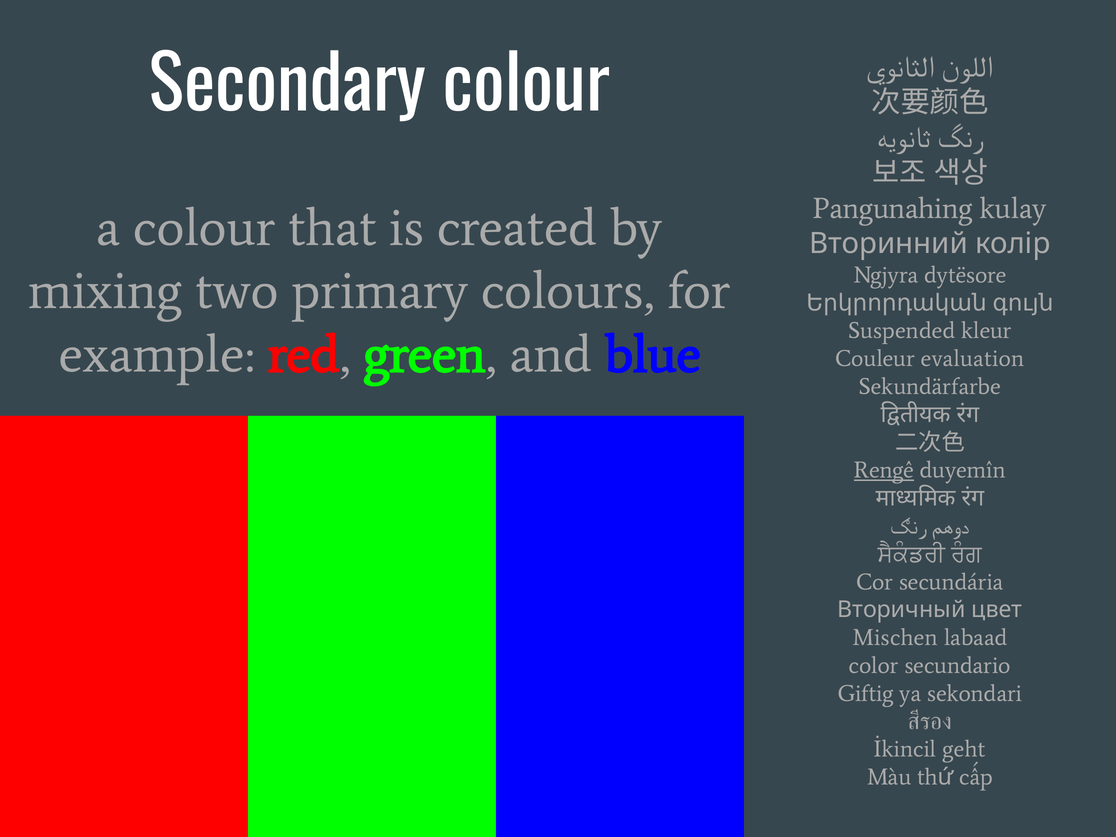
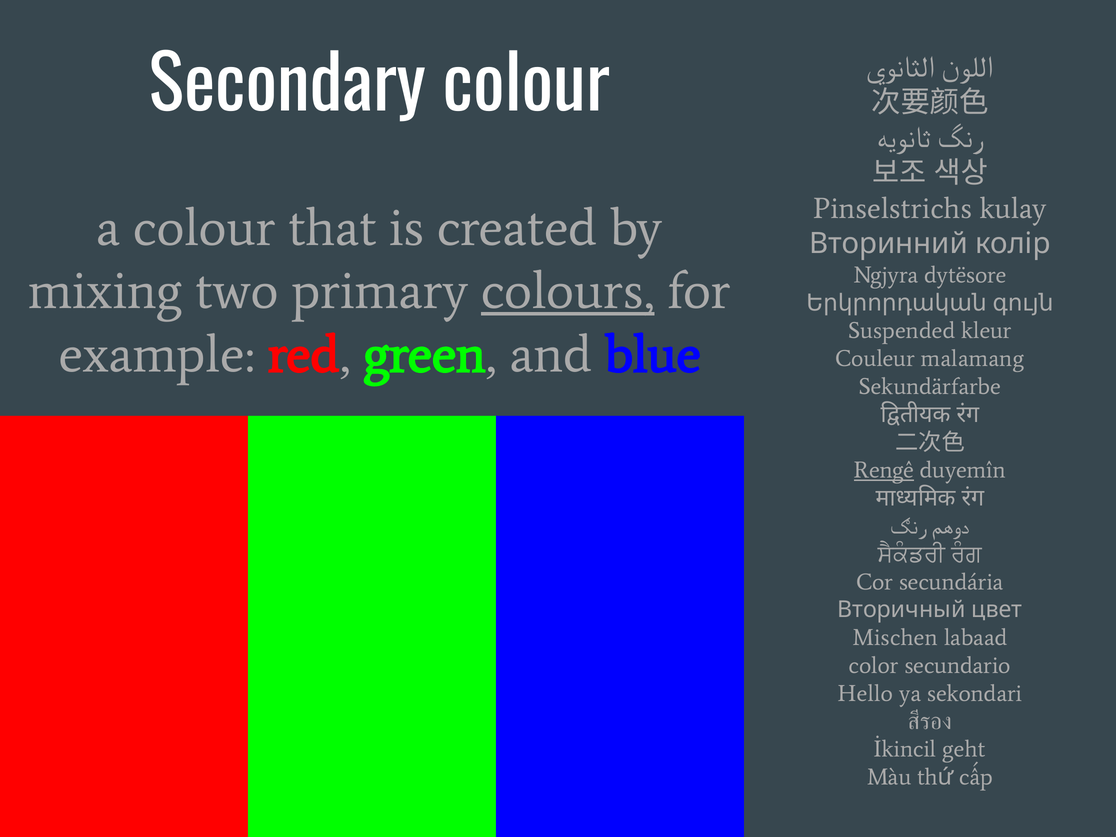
Pangunahing: Pangunahing -> Pinselstrichs
colours underline: none -> present
evaluation: evaluation -> malamang
Giftig: Giftig -> Hello
